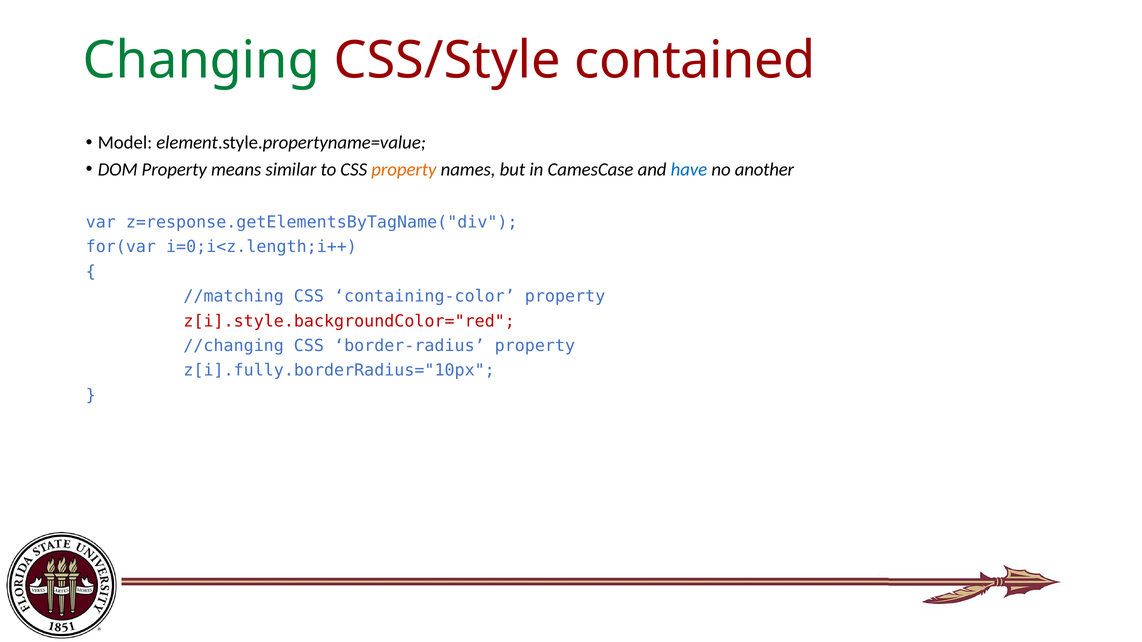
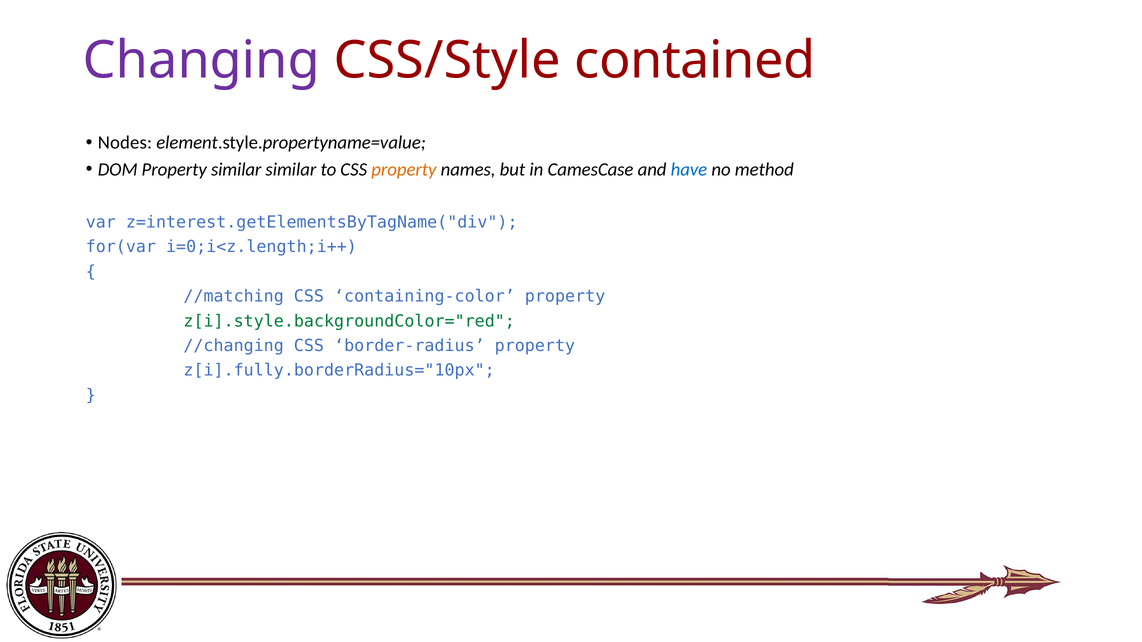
Changing colour: green -> purple
Model: Model -> Nodes
Property means: means -> similar
another: another -> method
z=response.getElementsByTagName("div: z=response.getElementsByTagName("div -> z=interest.getElementsByTagName("div
z[i].style.backgroundColor="red colour: red -> green
